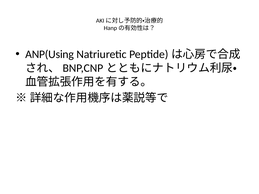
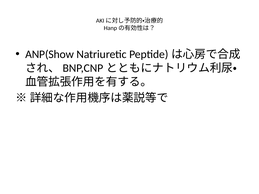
ANP(Using: ANP(Using -> ANP(Show
